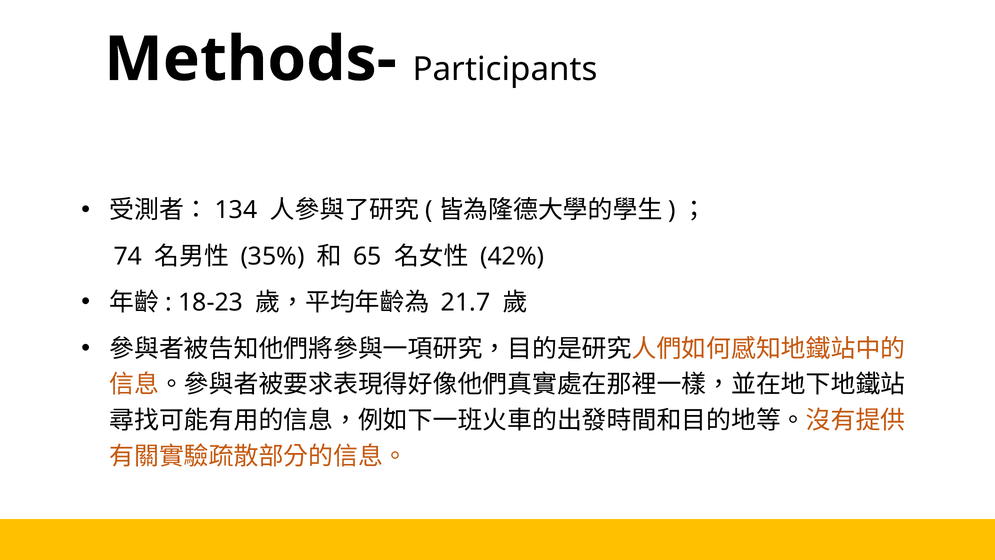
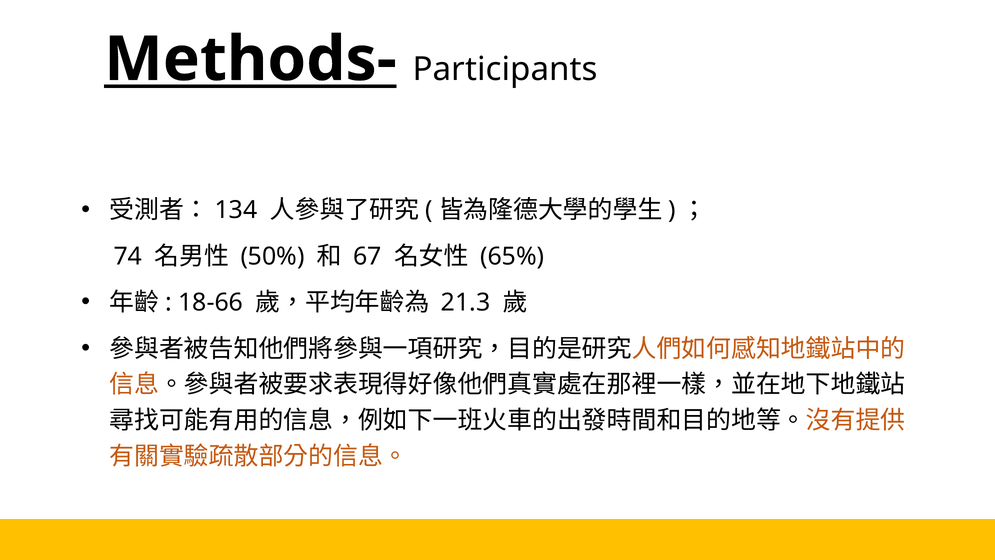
Methods- underline: none -> present
35%: 35% -> 50%
65: 65 -> 67
42%: 42% -> 65%
18-23: 18-23 -> 18-66
21.7: 21.7 -> 21.3
